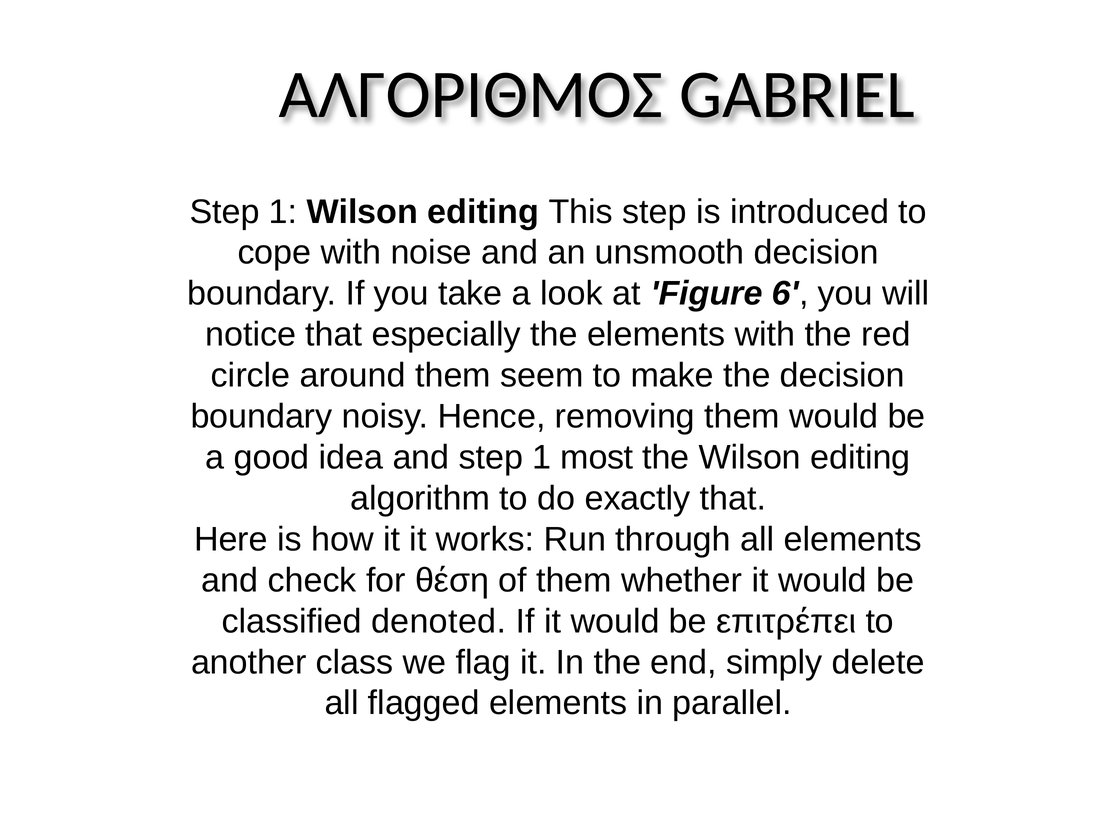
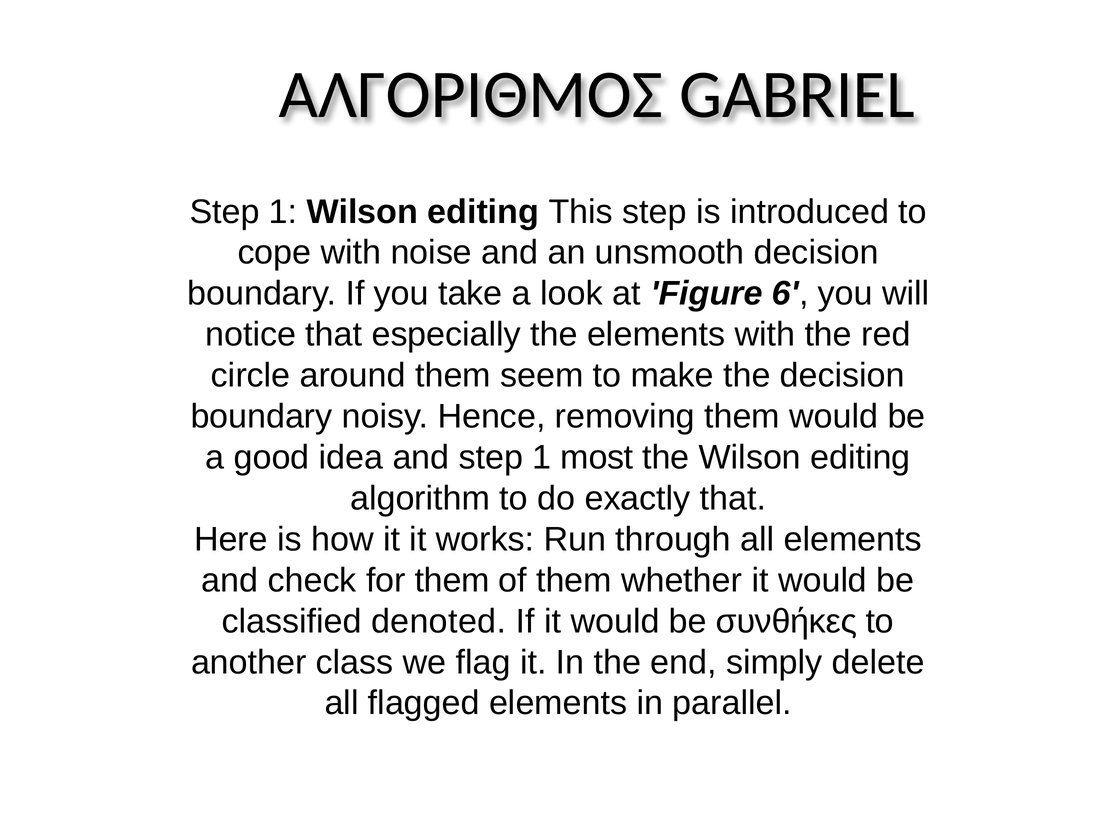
for θέση: θέση -> them
επιτρέπει: επιτρέπει -> συνθήκες
